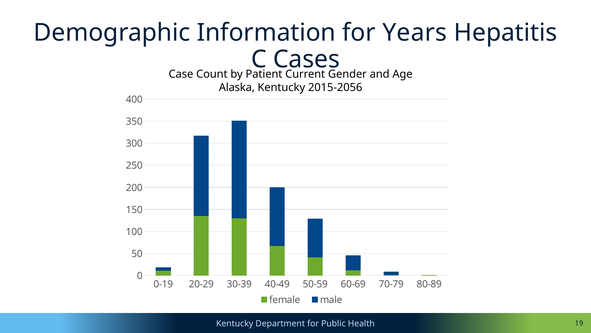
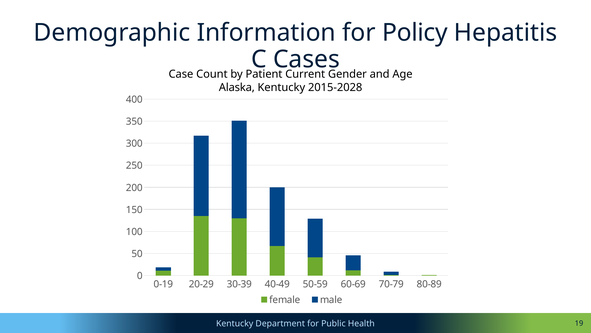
Years: Years -> Policy
2015-2056: 2015-2056 -> 2015-2028
